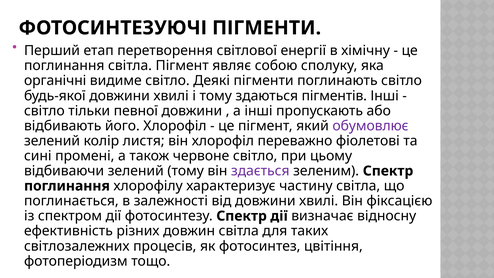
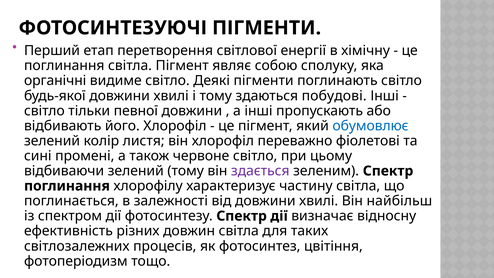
пігментів: пігментів -> побудові
обумовлює colour: purple -> blue
фіксацією: фіксацією -> найбільш
